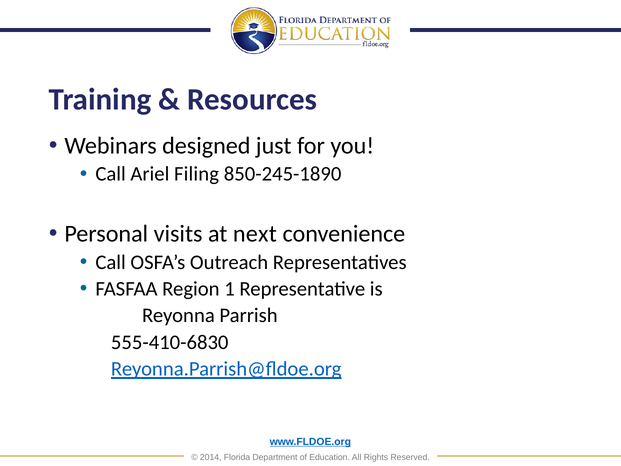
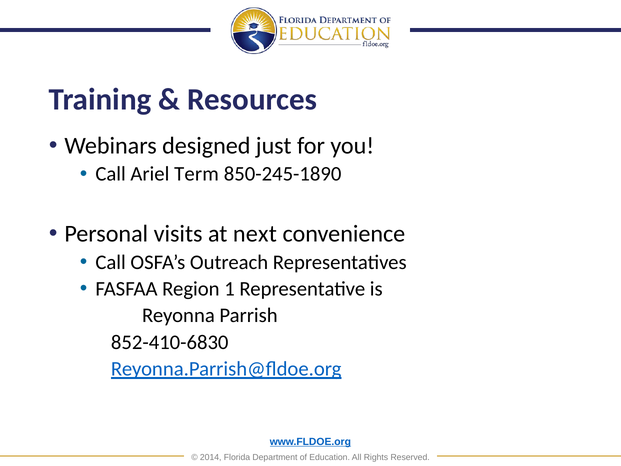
Filing: Filing -> Term
555-410-6830: 555-410-6830 -> 852-410-6830
